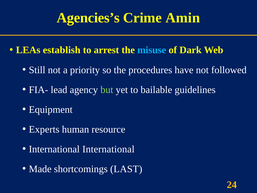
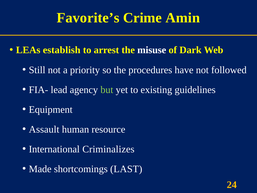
Agencies’s: Agencies’s -> Favorite’s
misuse colour: light blue -> white
bailable: bailable -> existing
Experts: Experts -> Assault
International International: International -> Criminalizes
